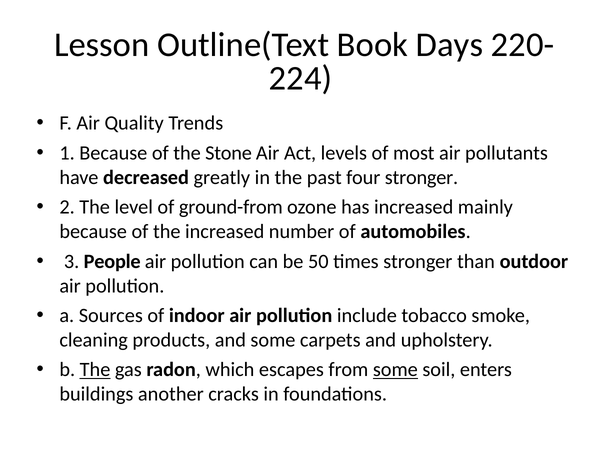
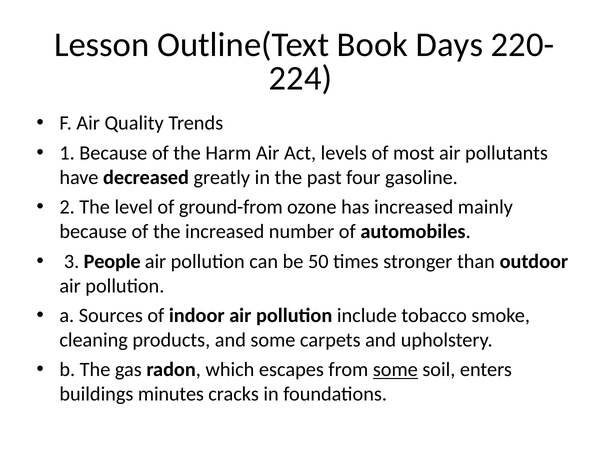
Stone: Stone -> Harm
four stronger: stronger -> gasoline
The at (95, 370) underline: present -> none
another: another -> minutes
